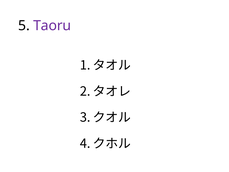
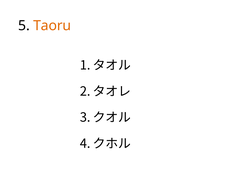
Taoru colour: purple -> orange
